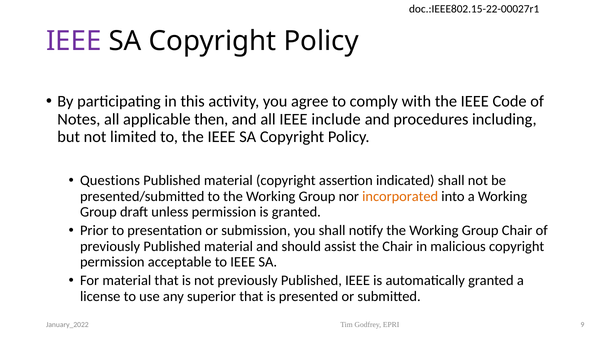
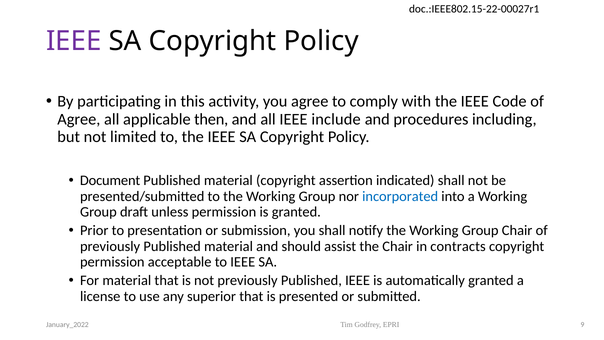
Notes at (79, 119): Notes -> Agree
Questions: Questions -> Document
incorporated colour: orange -> blue
malicious: malicious -> contracts
